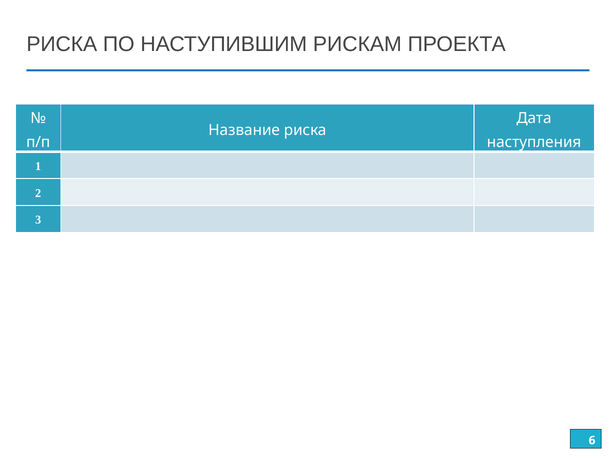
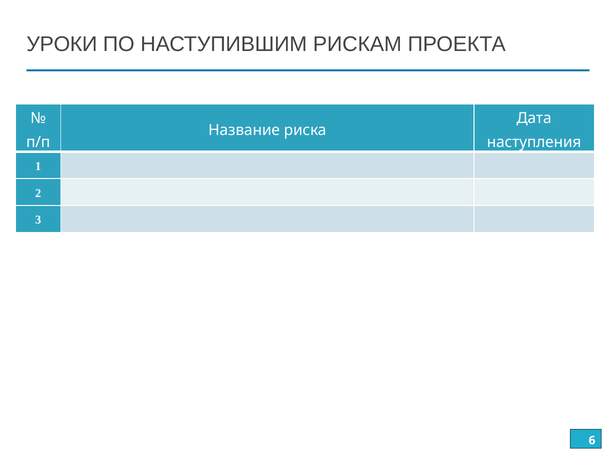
РИСКА at (62, 44): РИСКА -> УРОКИ
